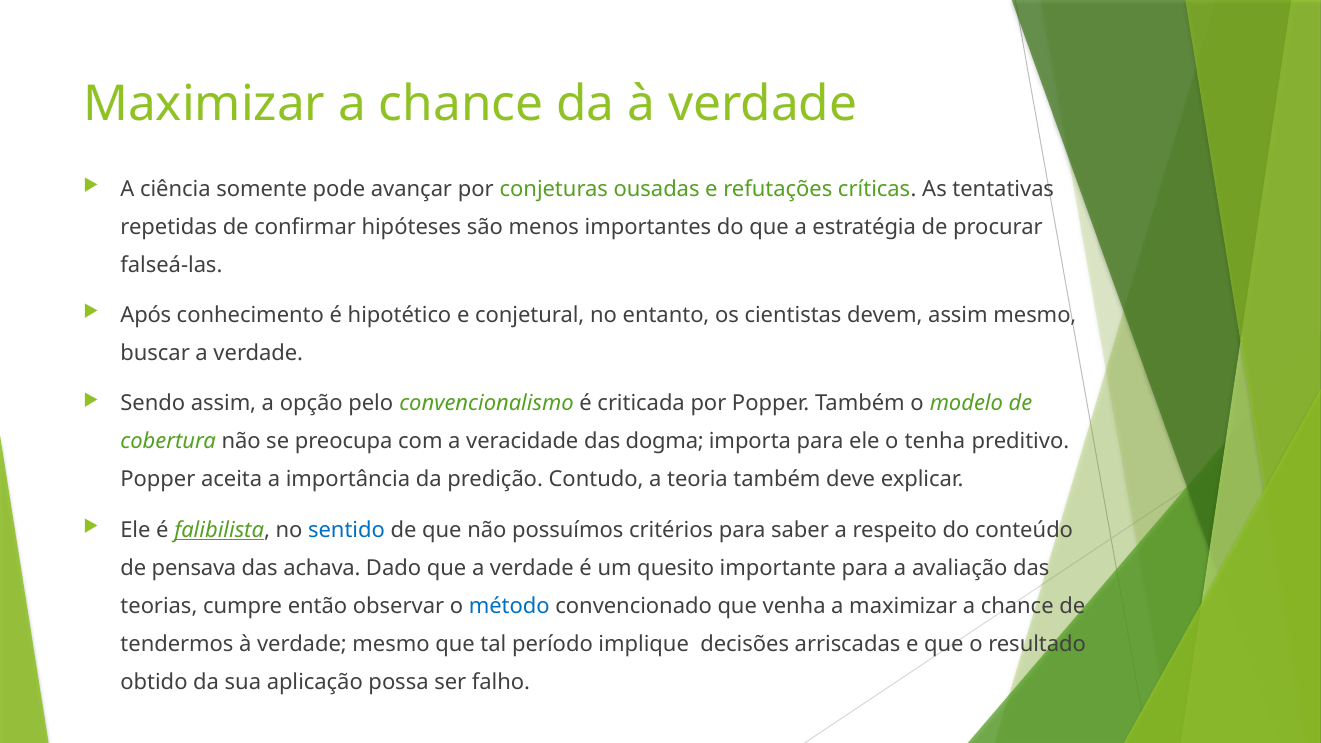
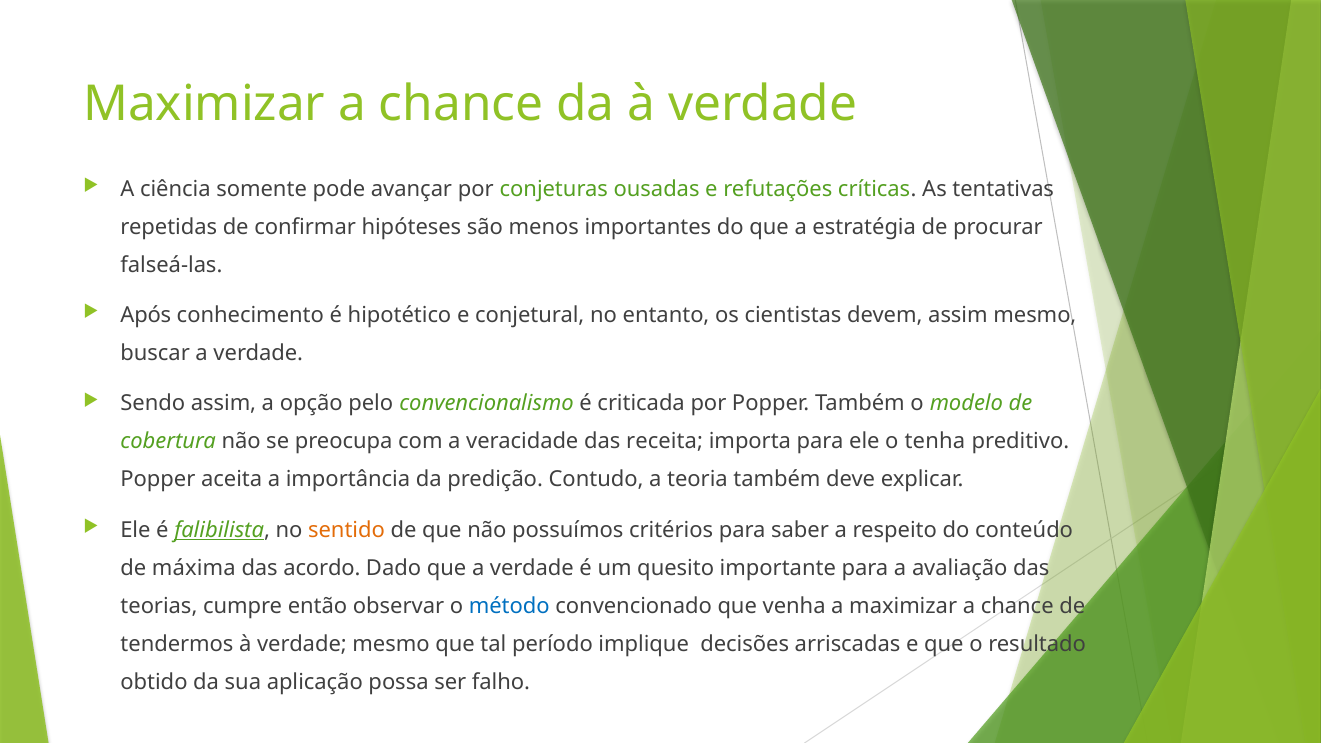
dogma: dogma -> receita
sentido colour: blue -> orange
pensava: pensava -> máxima
achava: achava -> acordo
